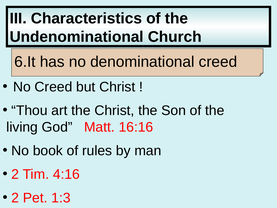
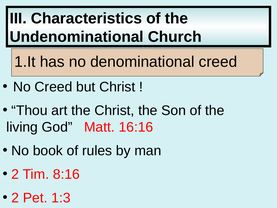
6.It: 6.It -> 1.It
4:16: 4:16 -> 8:16
